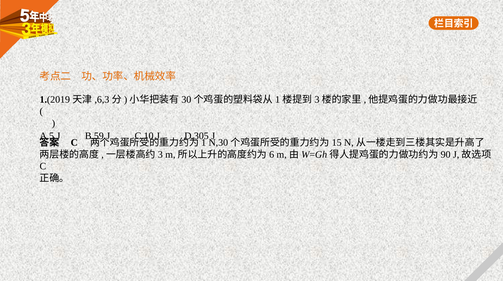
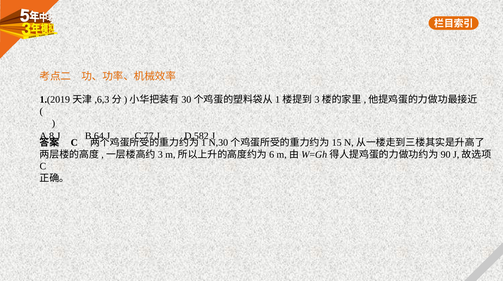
A.5: A.5 -> A.8
B.59: B.59 -> B.64
C.10: C.10 -> C.77
D.305: D.305 -> D.582
